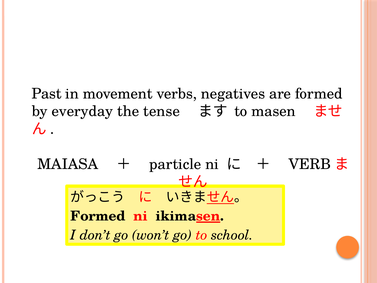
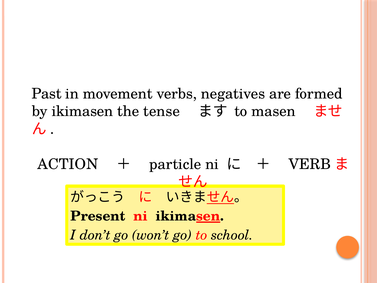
by everyday: everyday -> ikimasen
MAIASA: MAIASA -> ACTION
Formed at (98, 216): Formed -> Present
